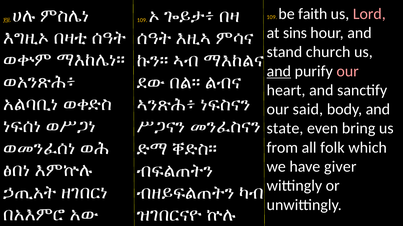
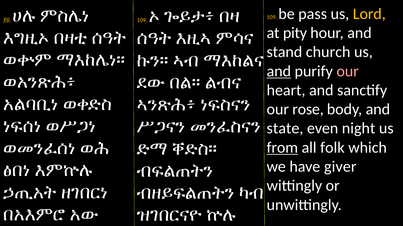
faith: faith -> pass
Lord colour: pink -> yellow
sins: sins -> pity
said: said -> rose
bring: bring -> night
from underline: none -> present
